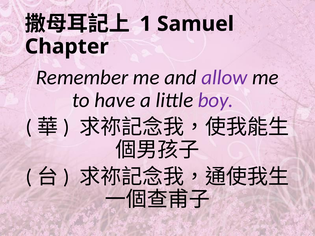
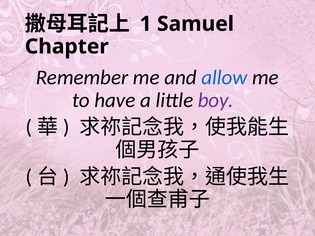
allow colour: purple -> blue
